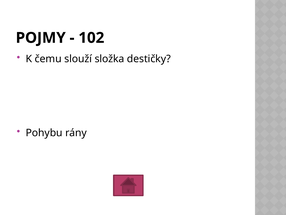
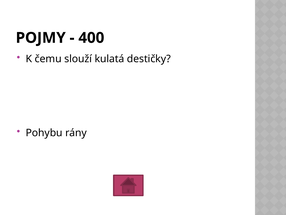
102: 102 -> 400
složka: složka -> kulatá
